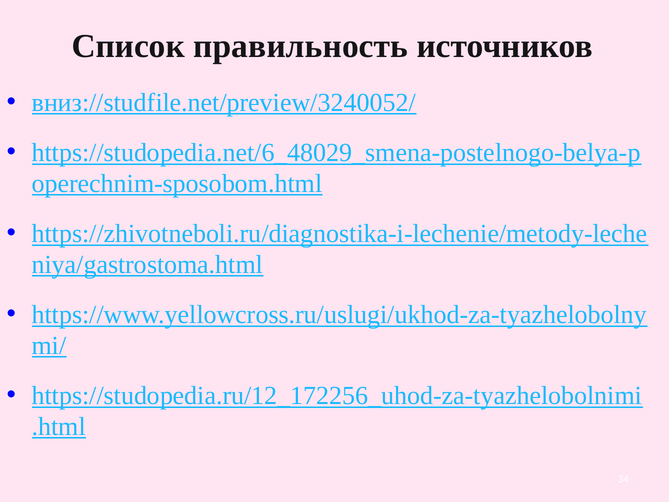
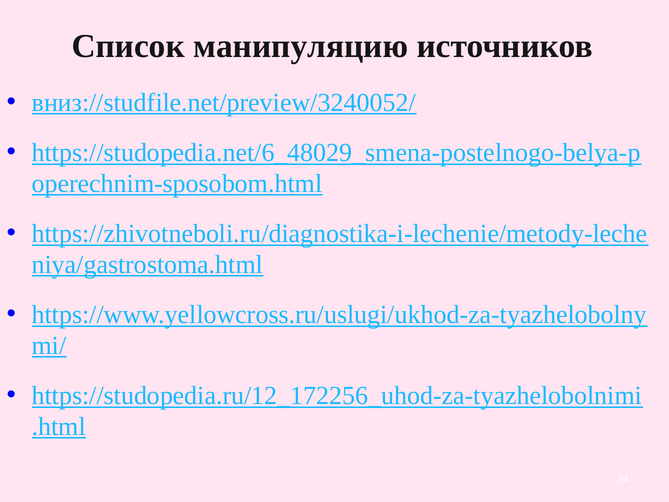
правильность: правильность -> манипуляцию
